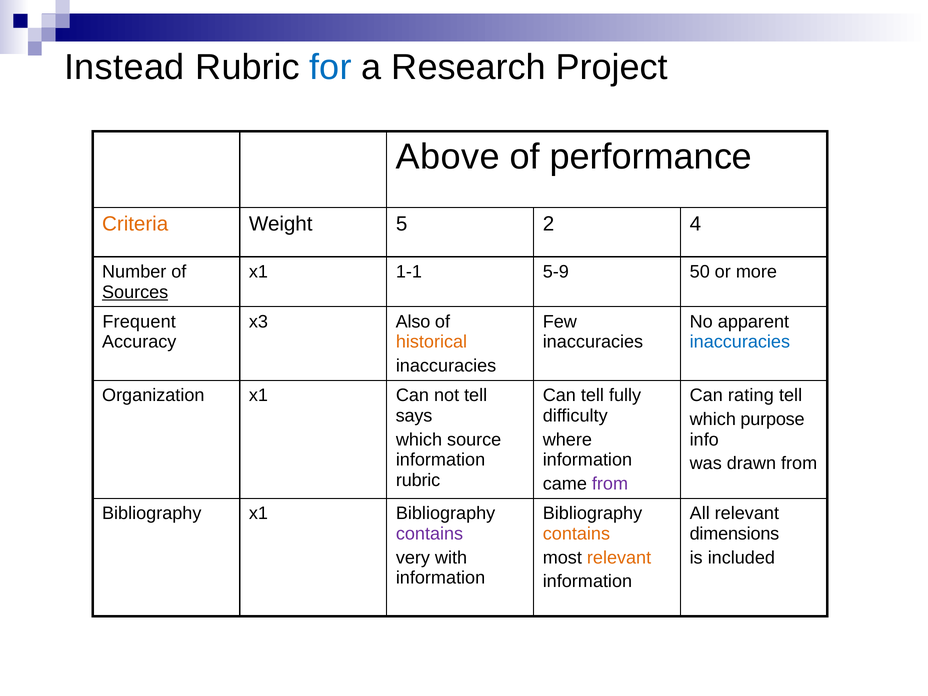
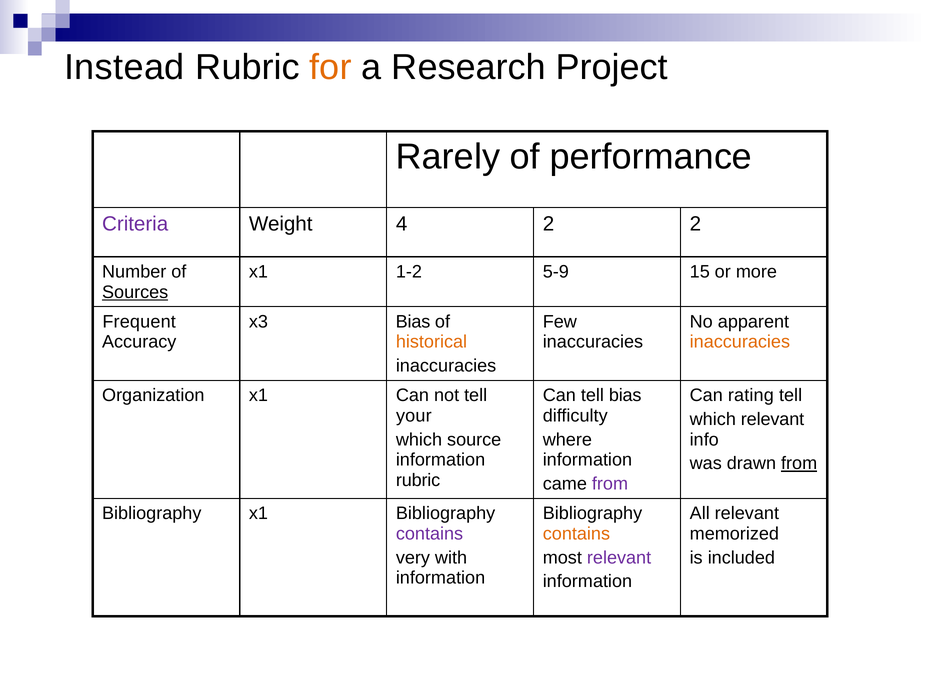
for colour: blue -> orange
Above: Above -> Rarely
Criteria colour: orange -> purple
5: 5 -> 4
2 4: 4 -> 2
1-1: 1-1 -> 1-2
50: 50 -> 15
x3 Also: Also -> Bias
inaccuracies at (740, 342) colour: blue -> orange
tell fully: fully -> bias
says: says -> your
which purpose: purpose -> relevant
from at (799, 464) underline: none -> present
dimensions: dimensions -> memorized
relevant at (619, 558) colour: orange -> purple
